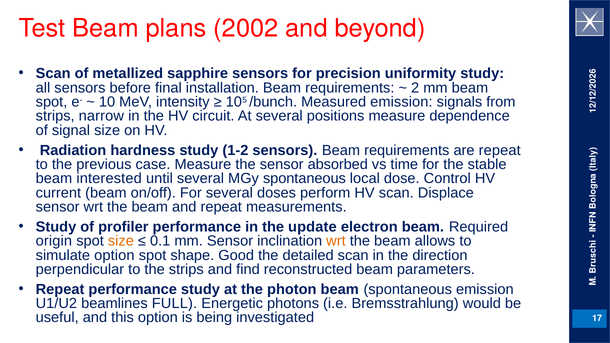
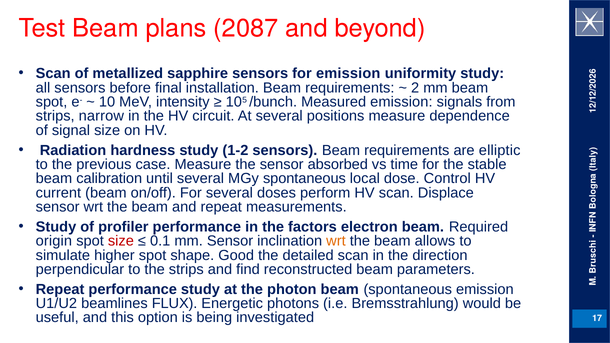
2002: 2002 -> 2087
for precision: precision -> emission
are repeat: repeat -> elliptic
interested: interested -> calibration
update: update -> factors
size at (121, 241) colour: orange -> red
simulate option: option -> higher
FULL: FULL -> FLUX
